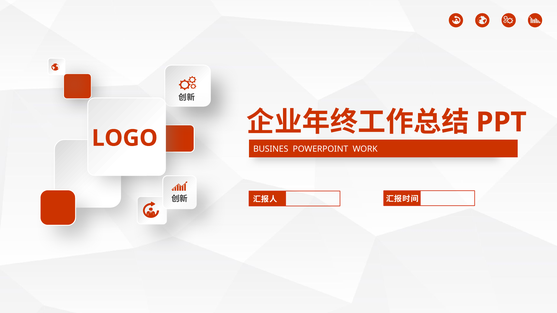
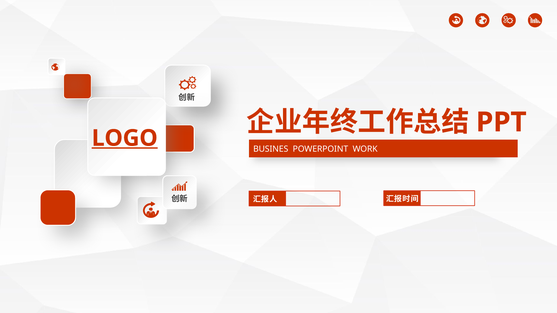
LOGO underline: none -> present
